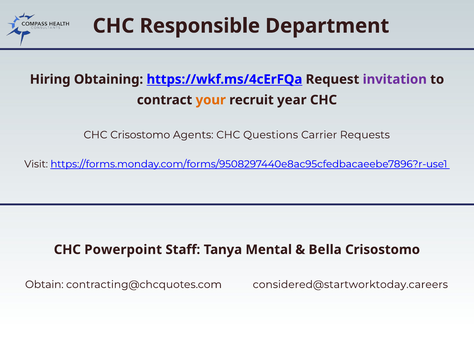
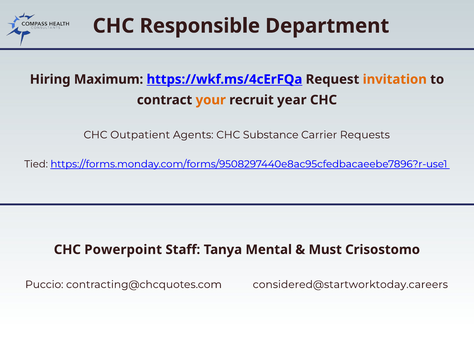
Obtaining: Obtaining -> Maximum
invitation colour: purple -> orange
CHC Crisostomo: Crisostomo -> Outpatient
Questions: Questions -> Substance
Visit: Visit -> Tied
Bella: Bella -> Must
Obtain: Obtain -> Puccio
